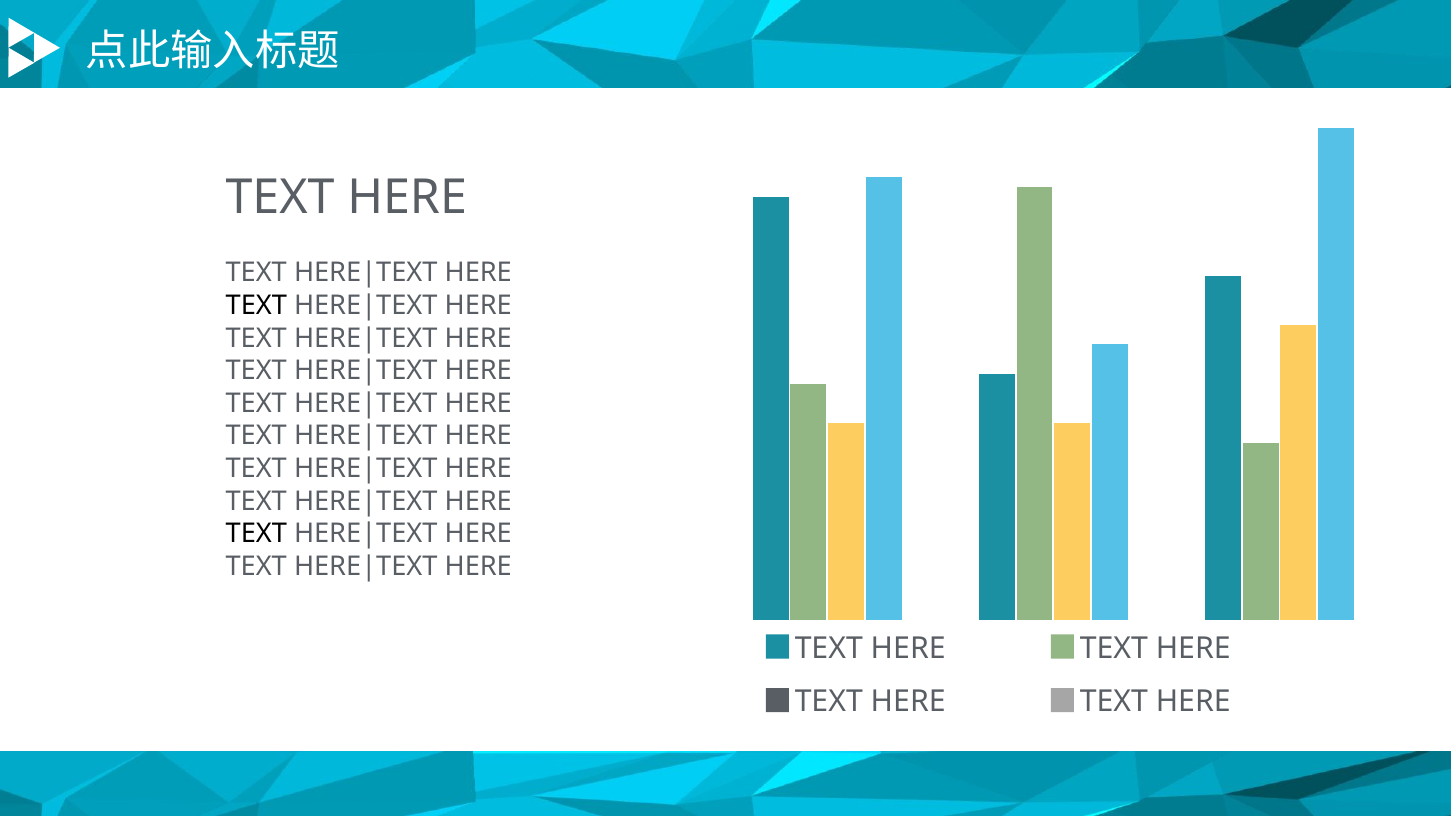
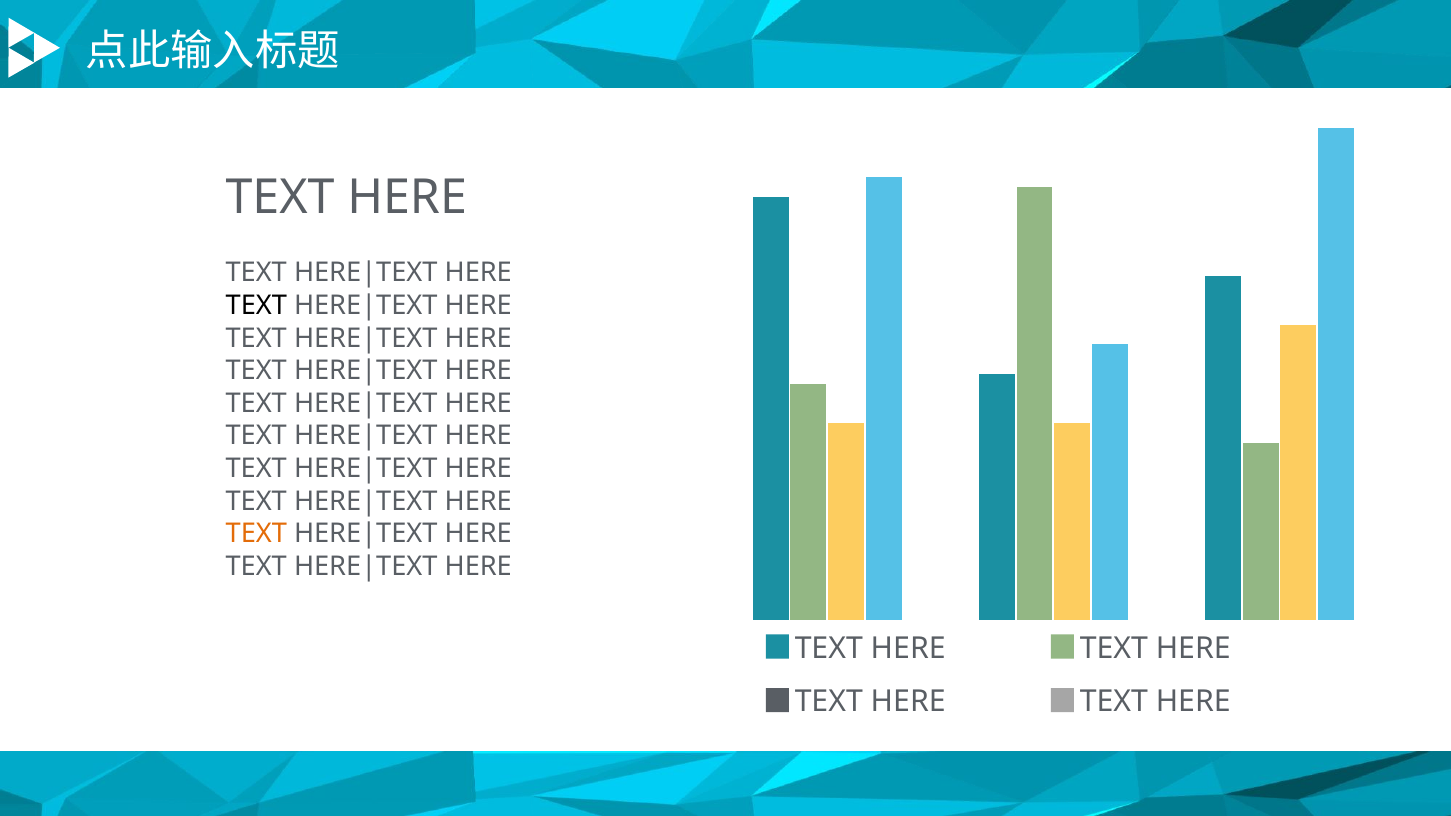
TEXT at (256, 534) colour: black -> orange
